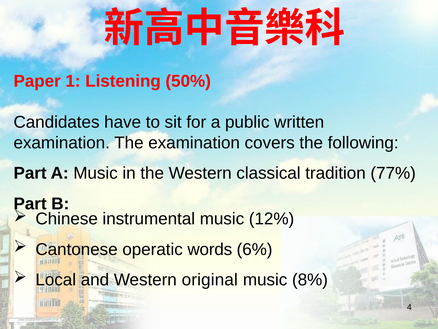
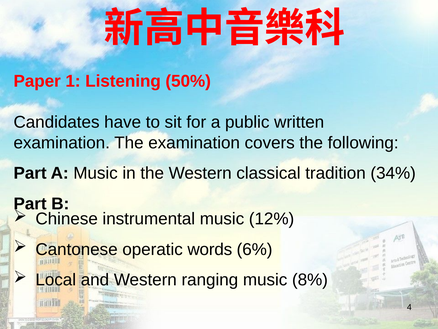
77%: 77% -> 34%
original: original -> ranging
